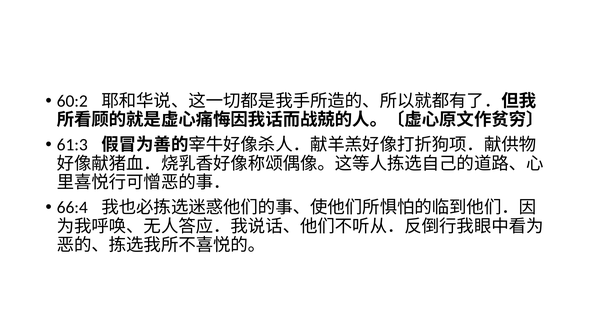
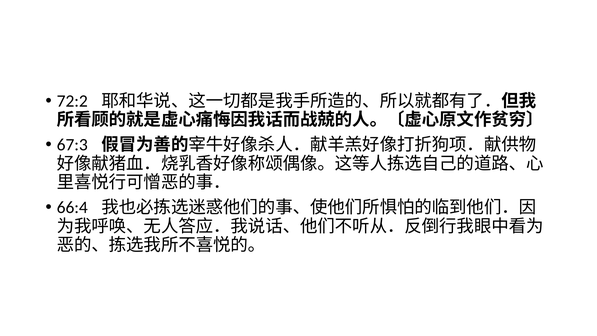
60:2: 60:2 -> 72:2
61:3: 61:3 -> 67:3
